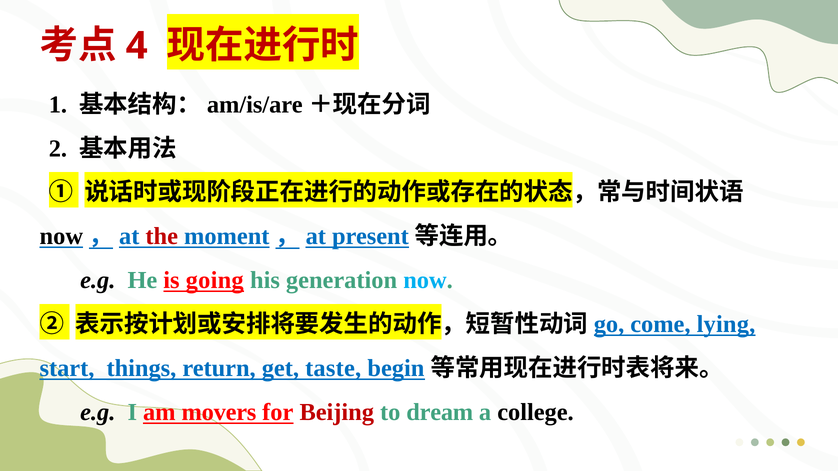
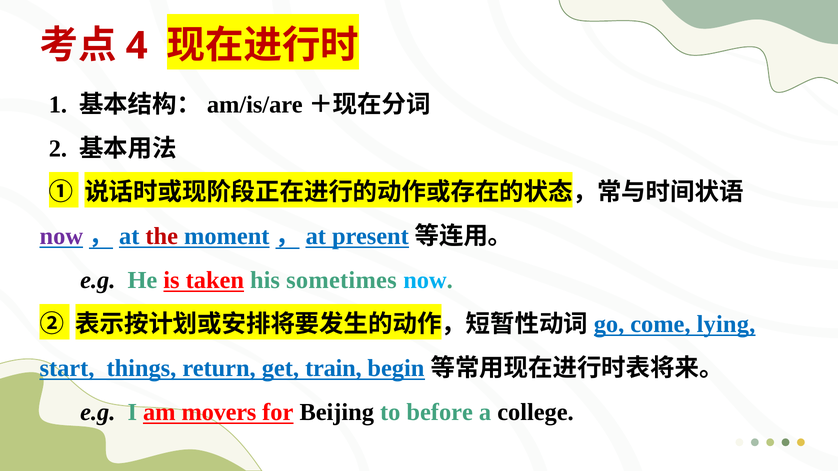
now at (61, 237) colour: black -> purple
going: going -> taken
generation: generation -> sometimes
taste: taste -> train
Beijing colour: red -> black
dream: dream -> before
